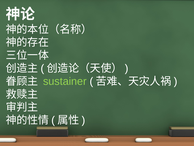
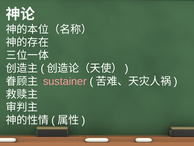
sustainer colour: light green -> pink
